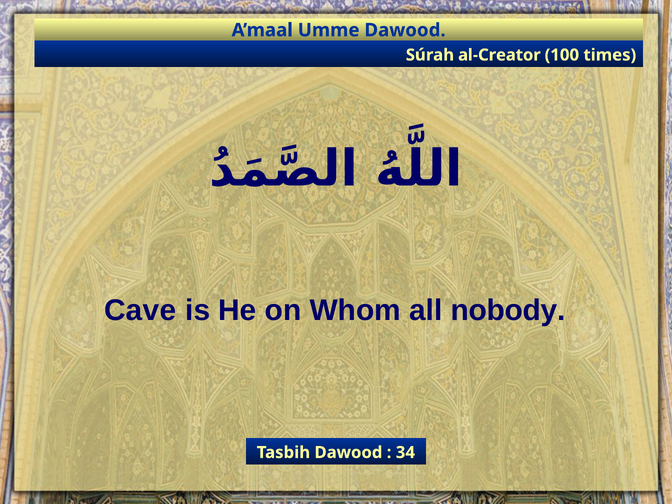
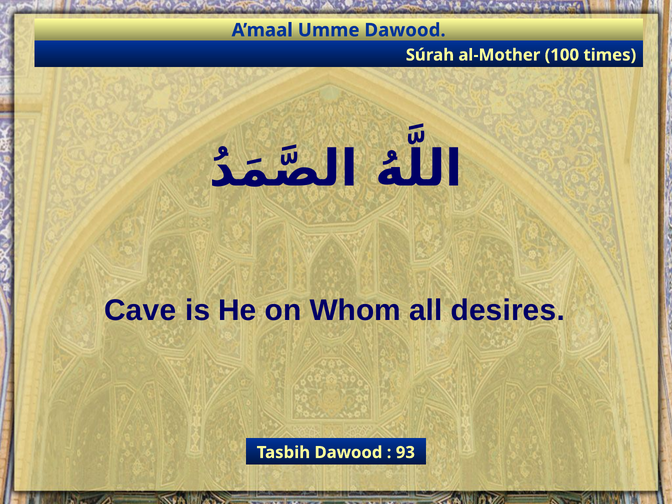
al-Creator: al-Creator -> al-Mother
nobody: nobody -> desires
34: 34 -> 93
